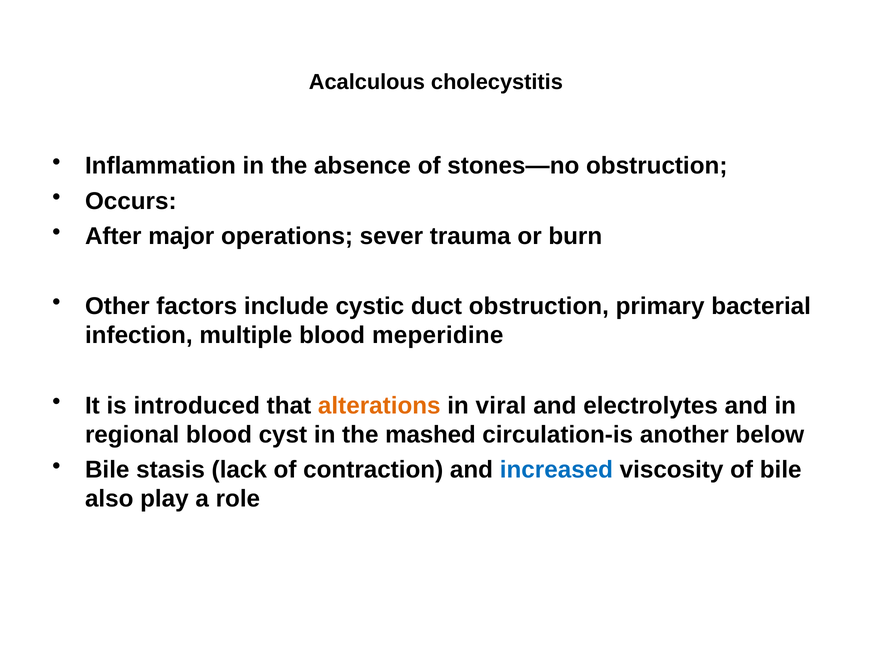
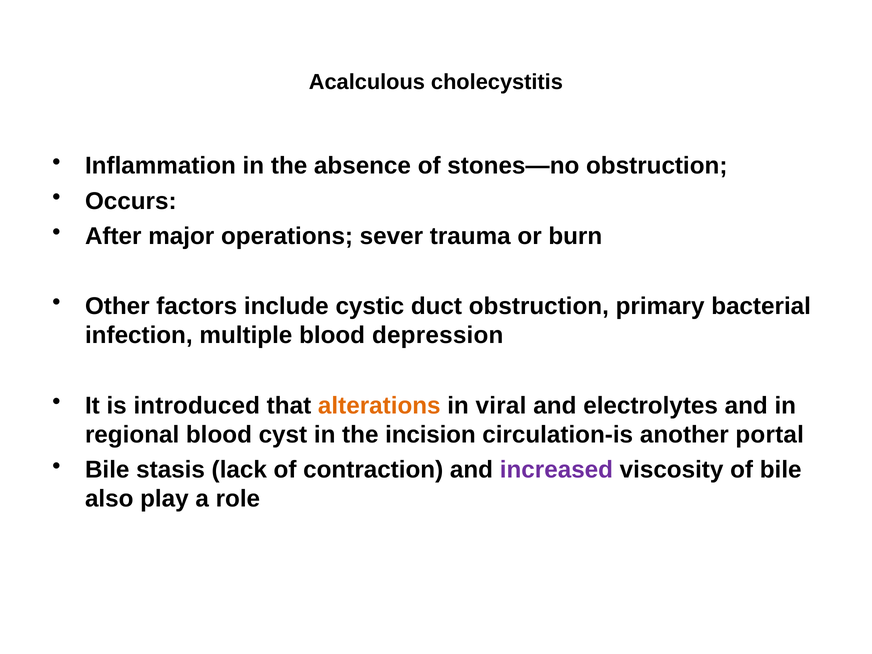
meperidine: meperidine -> depression
mashed: mashed -> incision
below: below -> portal
increased colour: blue -> purple
